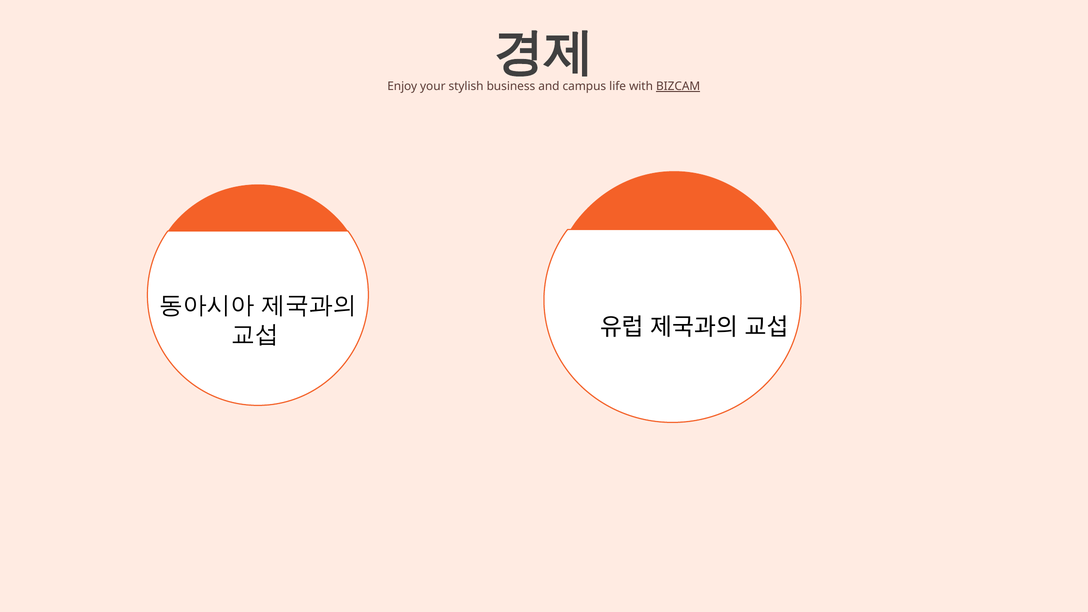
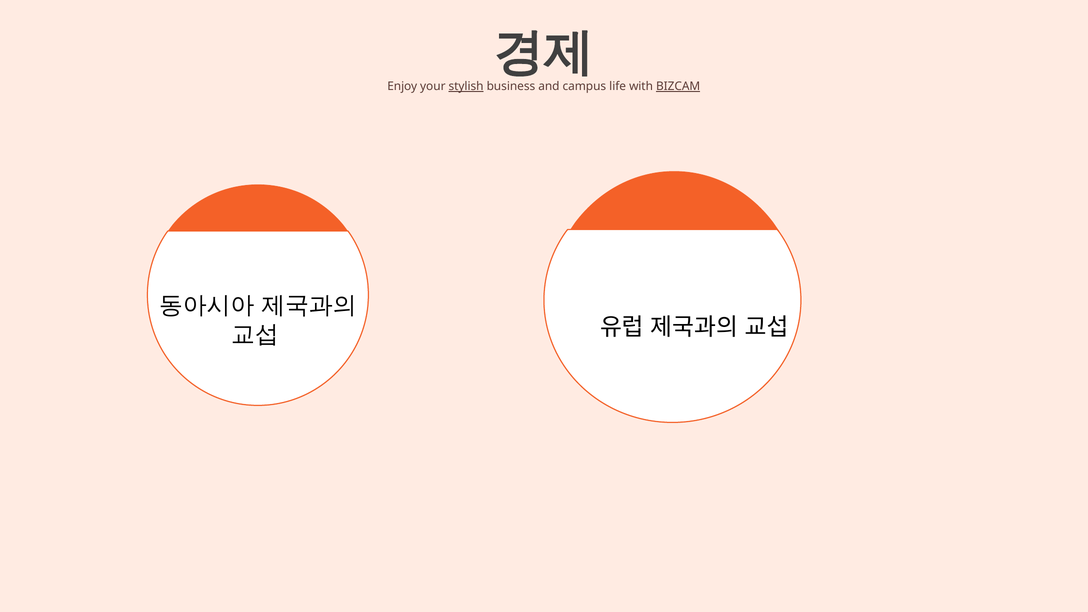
stylish underline: none -> present
